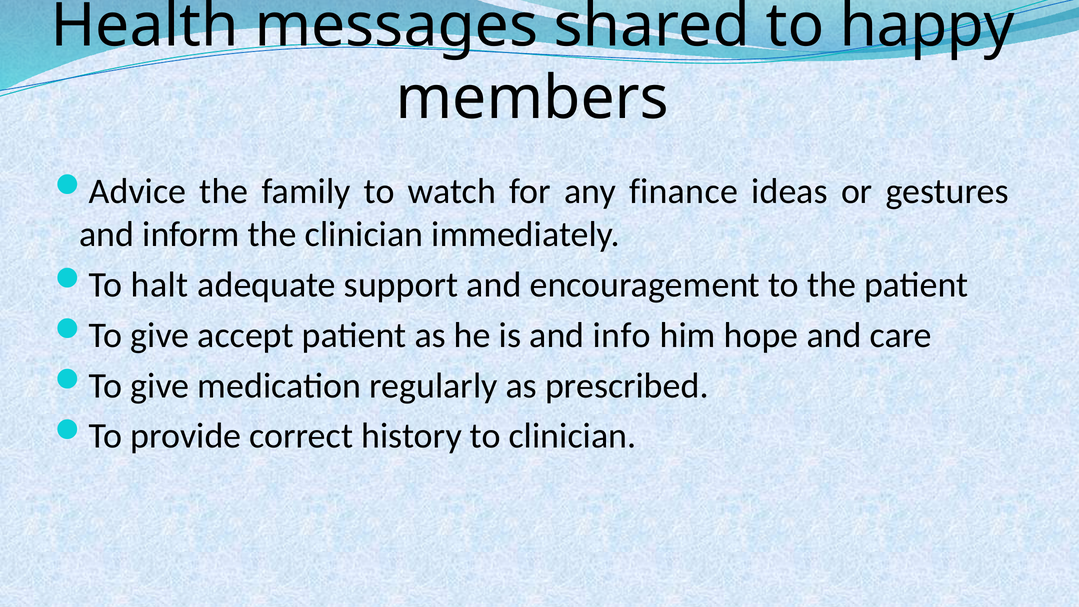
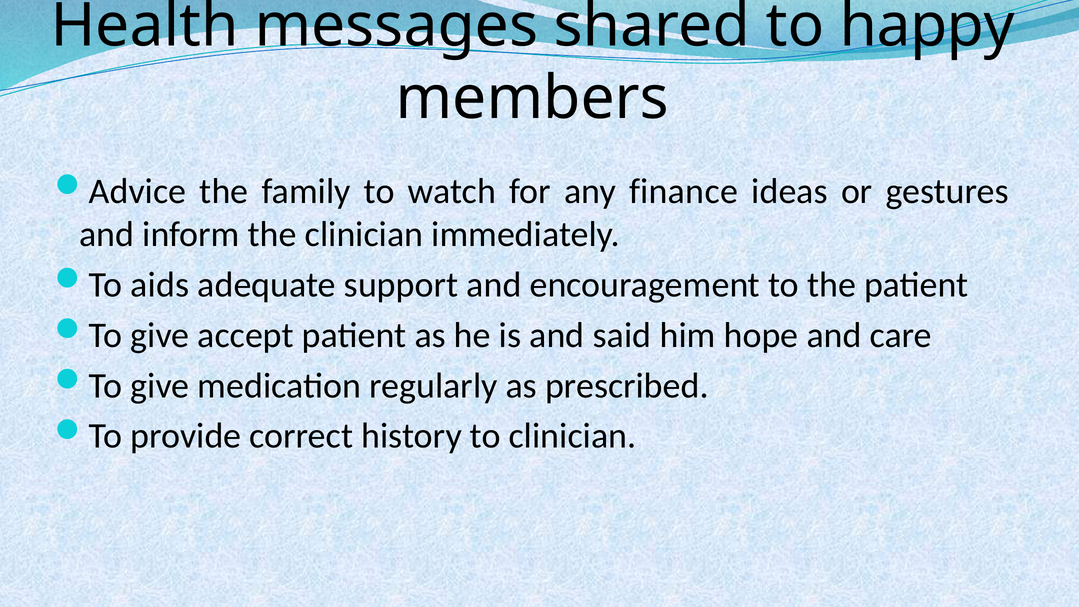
halt: halt -> aids
info: info -> said
